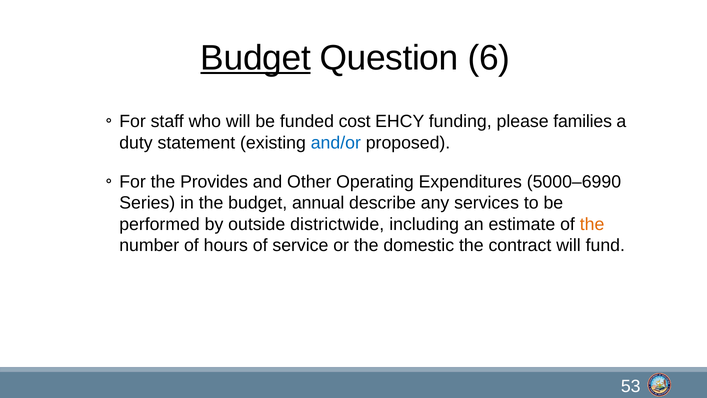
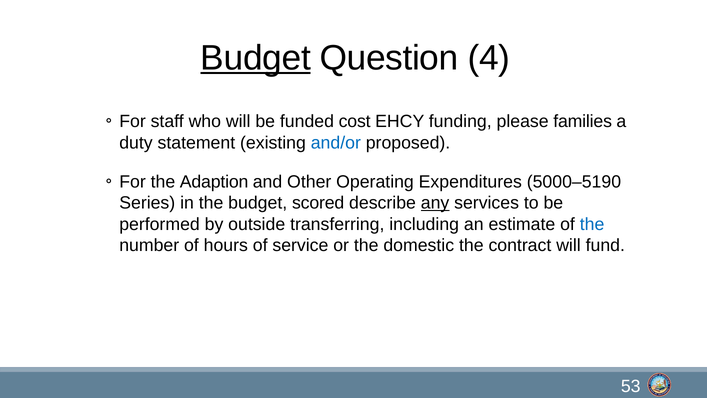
6: 6 -> 4
Provides: Provides -> Adaption
5000–6990: 5000–6990 -> 5000–5190
annual: annual -> scored
any underline: none -> present
districtwide: districtwide -> transferring
the at (592, 224) colour: orange -> blue
